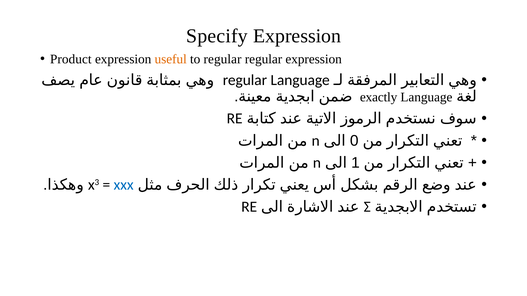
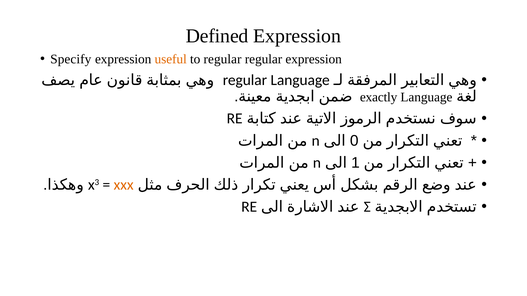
Specify: Specify -> Defined
Product: Product -> Specify
xxx colour: blue -> orange
